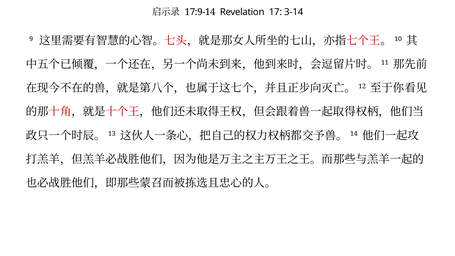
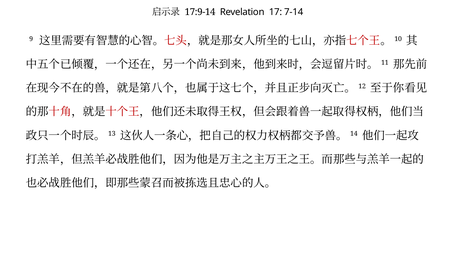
3-14: 3-14 -> 7-14
